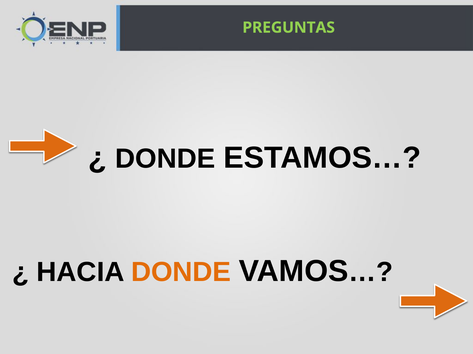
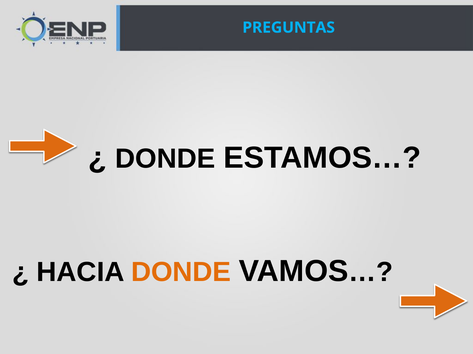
PREGUNTAS colour: light green -> light blue
